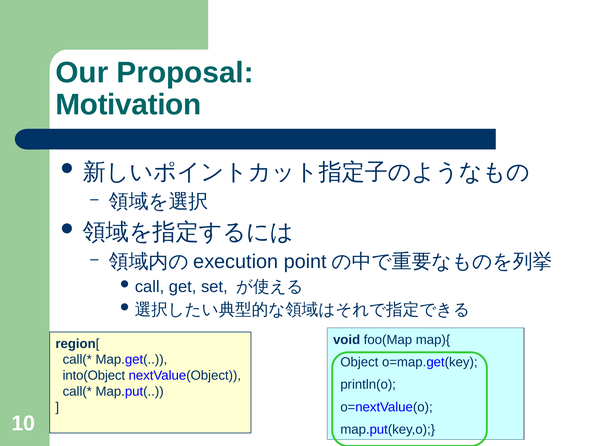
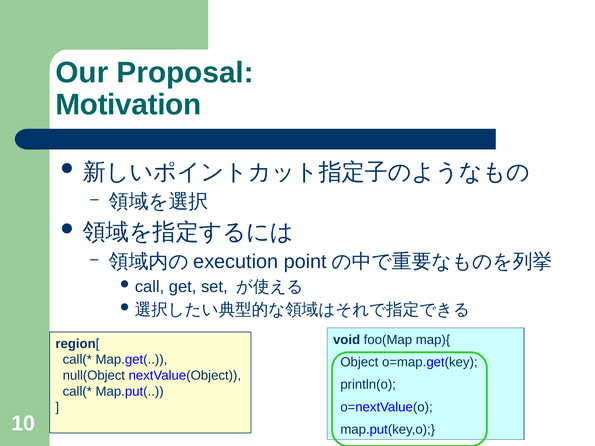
into(Object: into(Object -> null(Object
